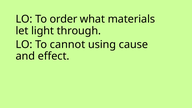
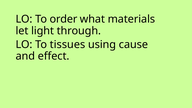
cannot: cannot -> tissues
